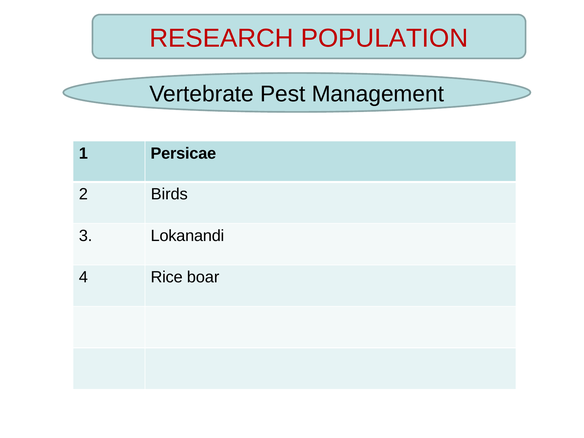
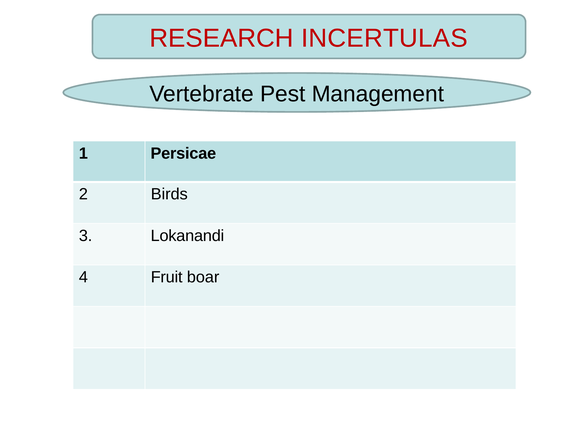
POPULATION: POPULATION -> INCERTULAS
Rice: Rice -> Fruit
